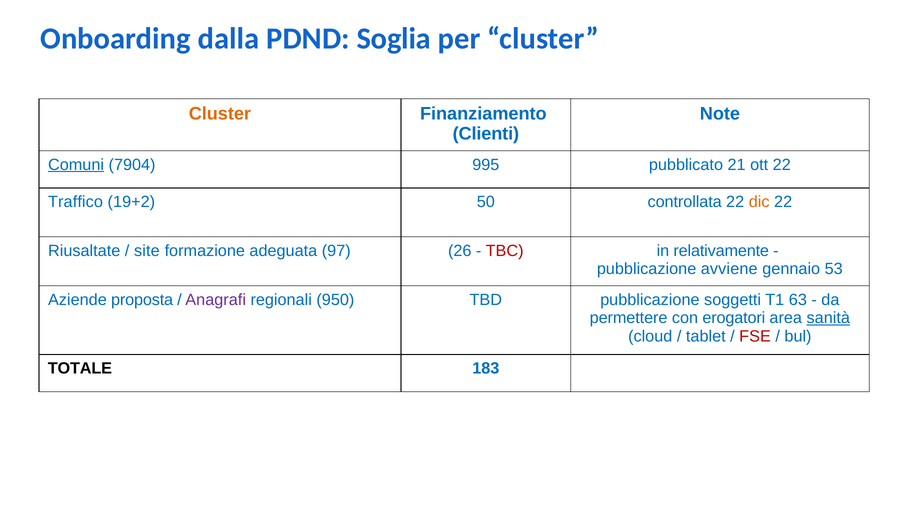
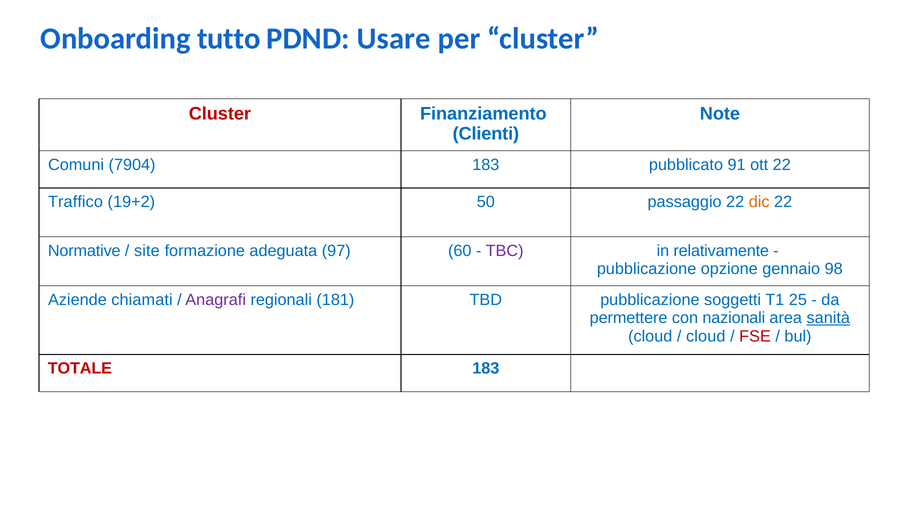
dalla: dalla -> tutto
Soglia: Soglia -> Usare
Cluster at (220, 114) colour: orange -> red
Comuni underline: present -> none
7904 995: 995 -> 183
21: 21 -> 91
controllata: controllata -> passaggio
Riusaltate: Riusaltate -> Normative
26: 26 -> 60
TBC colour: red -> purple
avviene: avviene -> opzione
53: 53 -> 98
proposta: proposta -> chiamati
950: 950 -> 181
63: 63 -> 25
erogatori: erogatori -> nazionali
tablet at (706, 336): tablet -> cloud
TOTALE colour: black -> red
